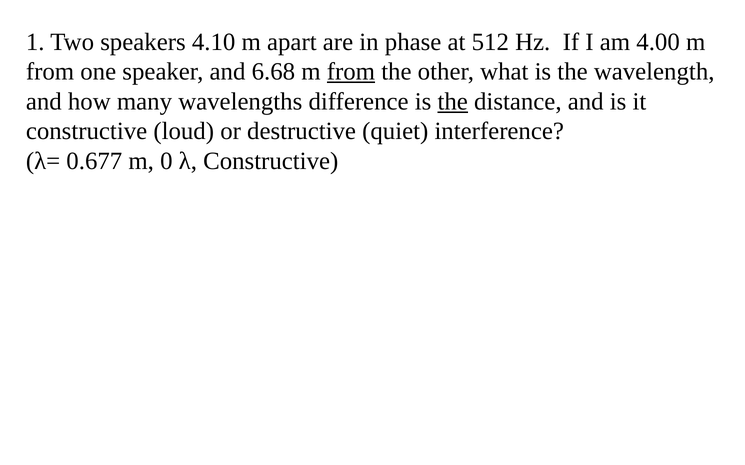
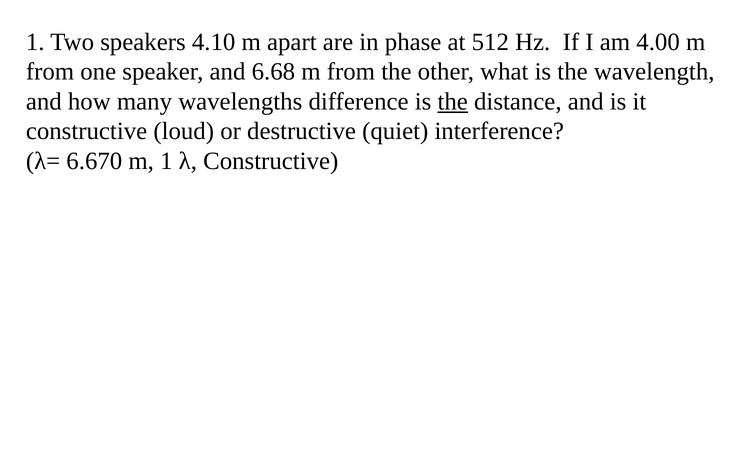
from at (351, 72) underline: present -> none
0.677: 0.677 -> 6.670
m 0: 0 -> 1
